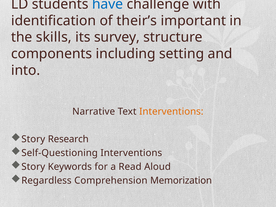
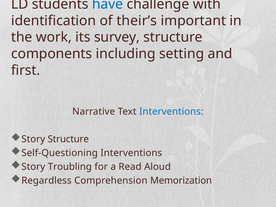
skills: skills -> work
into: into -> first
Interventions at (171, 112) colour: orange -> blue
Story Research: Research -> Structure
Keywords: Keywords -> Troubling
